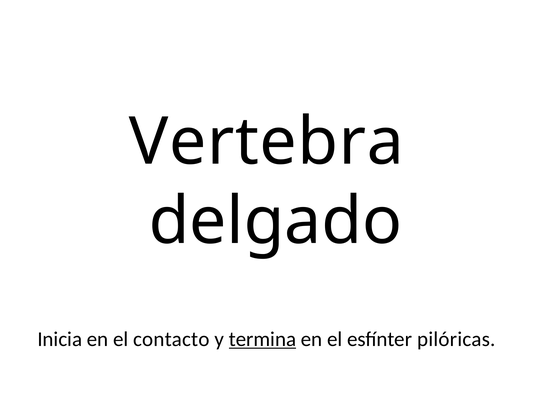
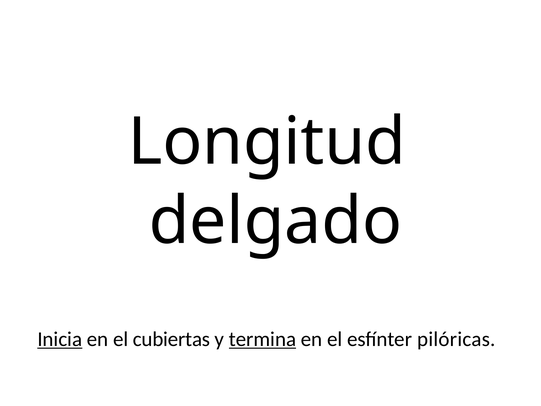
Vertebra: Vertebra -> Longitud
Inicia underline: none -> present
contacto: contacto -> cubiertas
